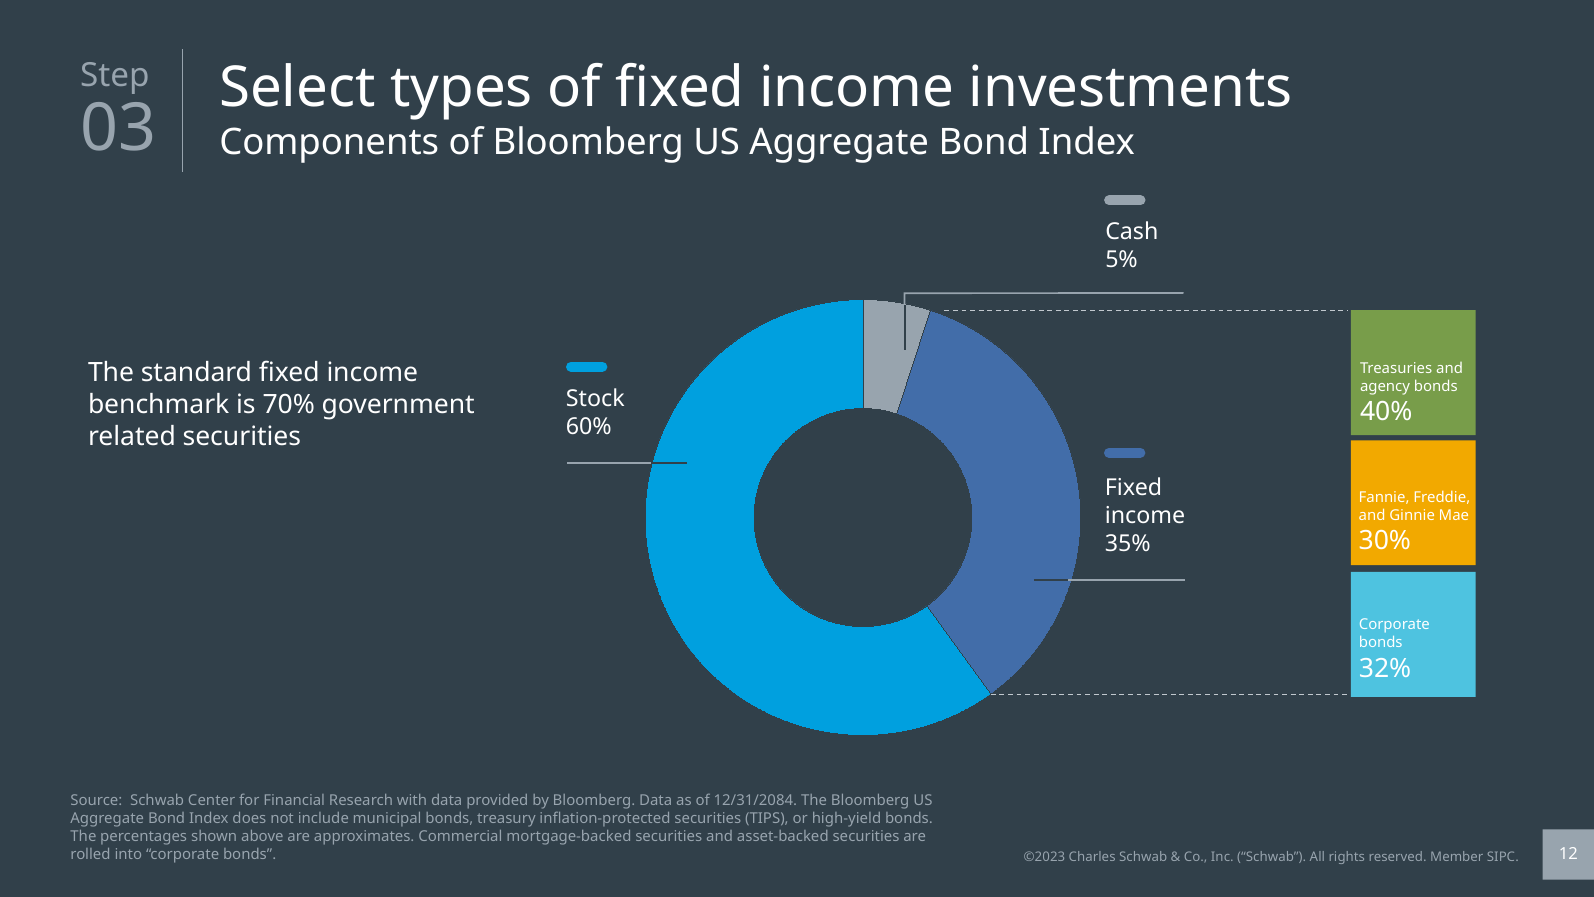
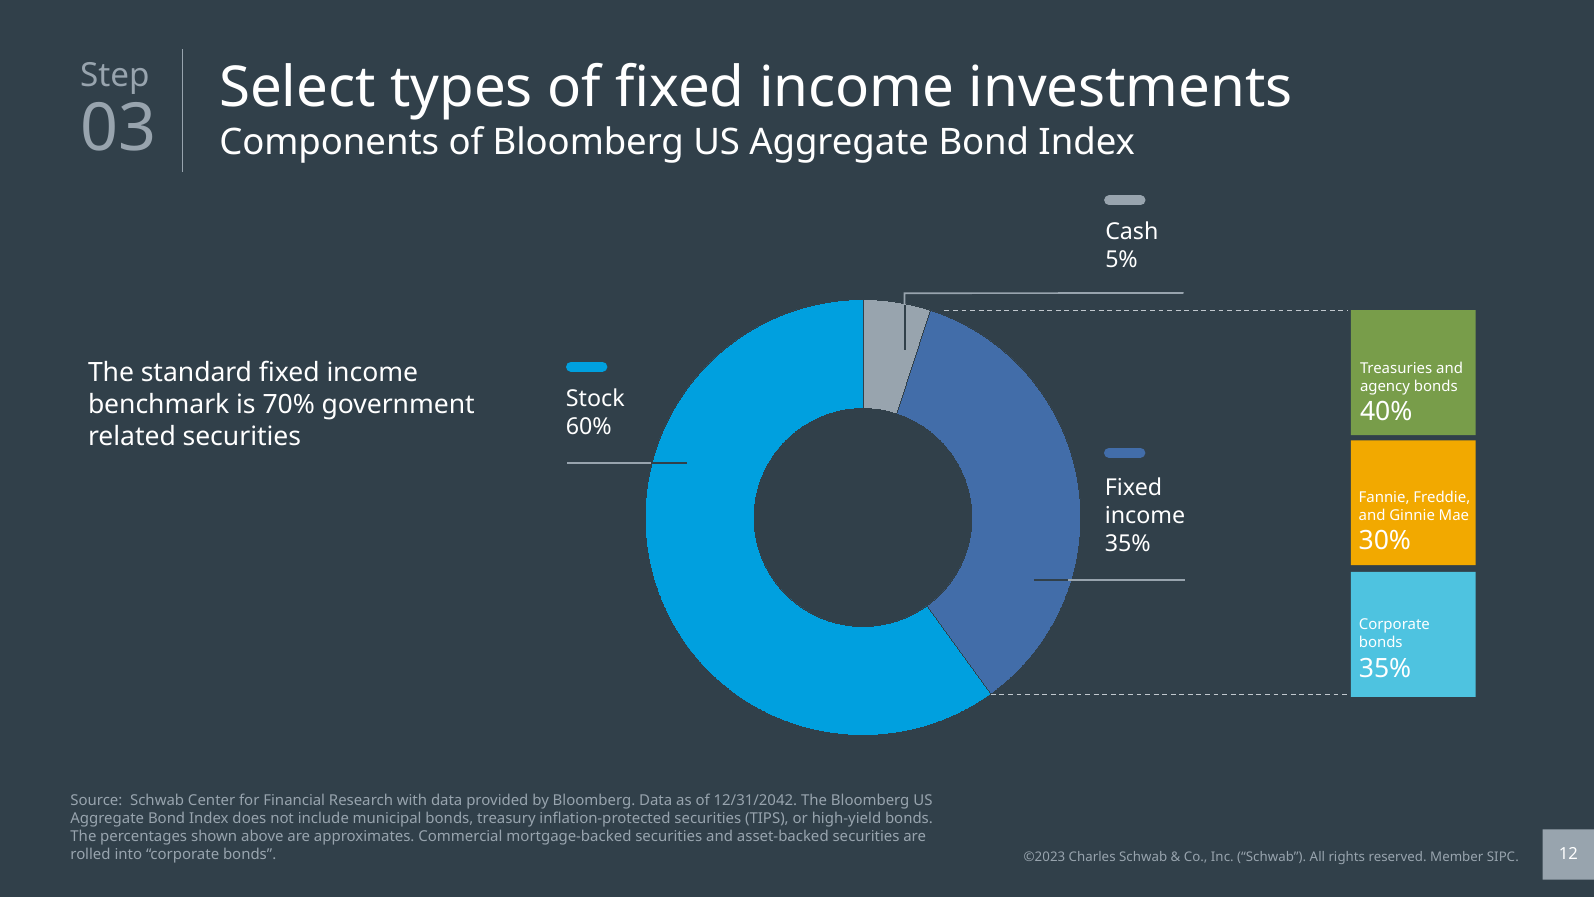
32% at (1385, 668): 32% -> 35%
12/31/2084: 12/31/2084 -> 12/31/2042
